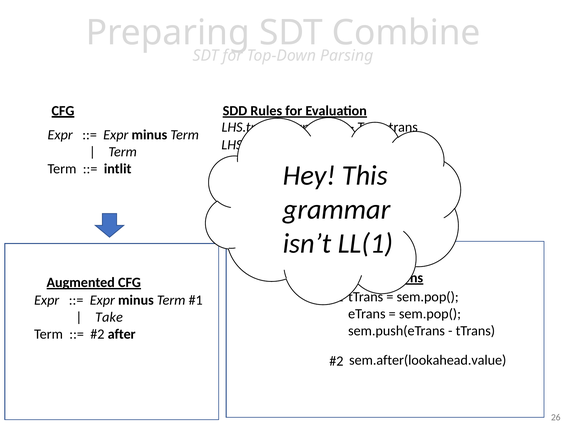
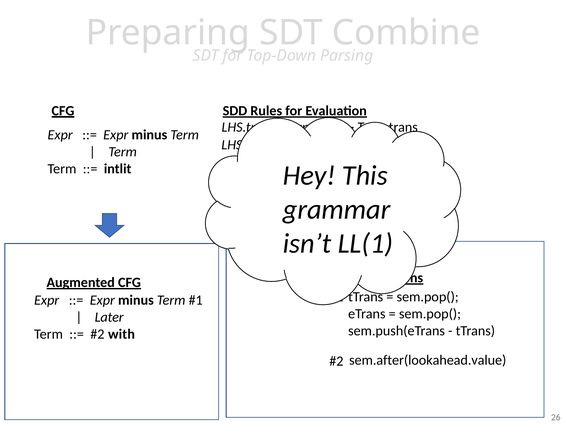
Take: Take -> Later
after: after -> with
